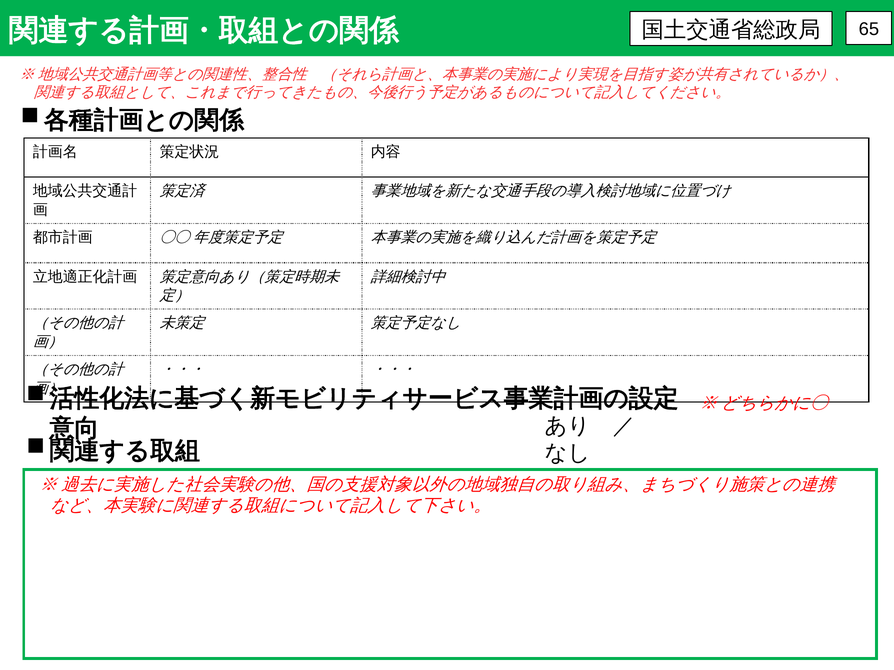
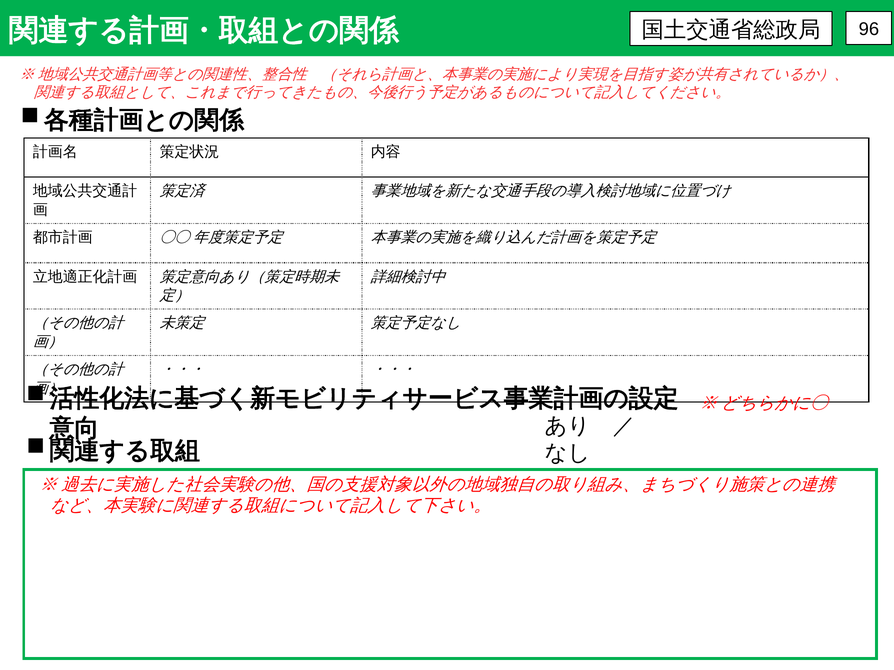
65: 65 -> 96
